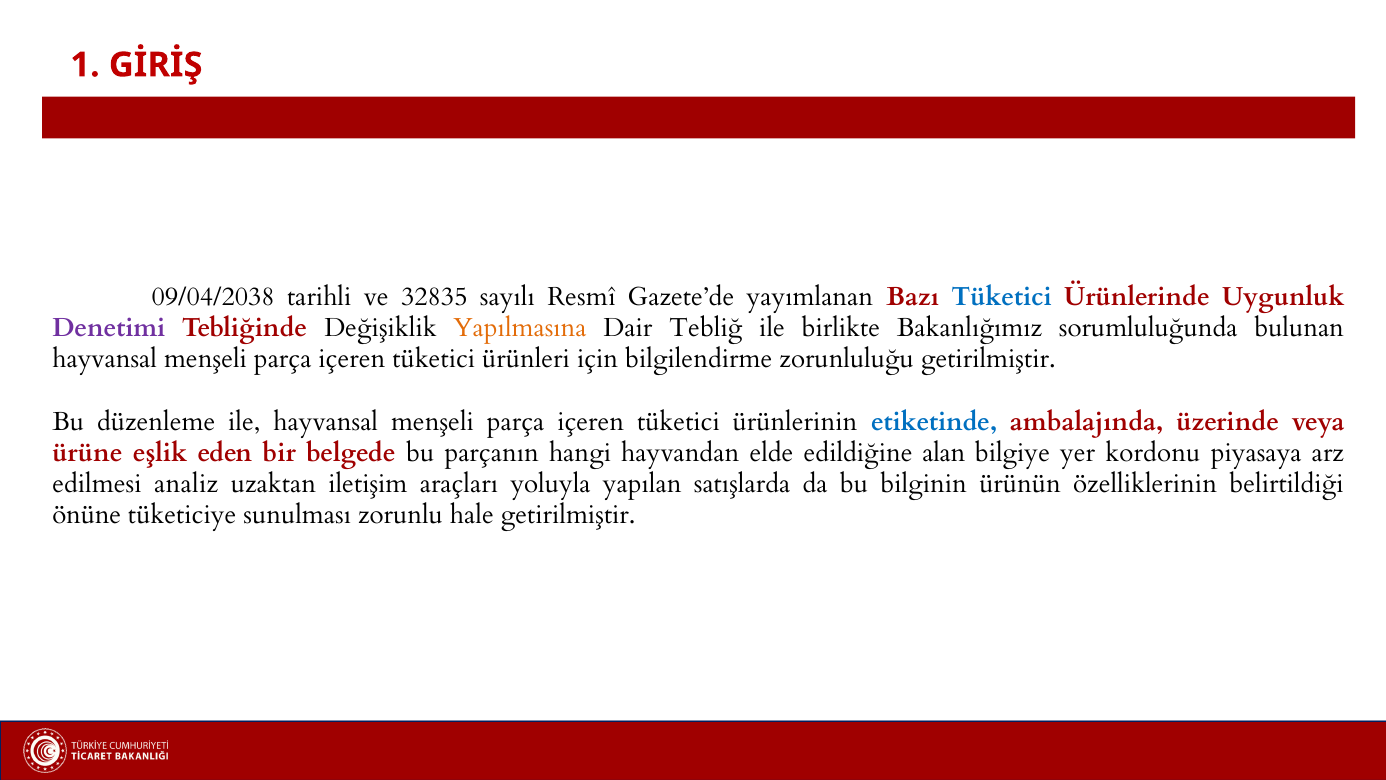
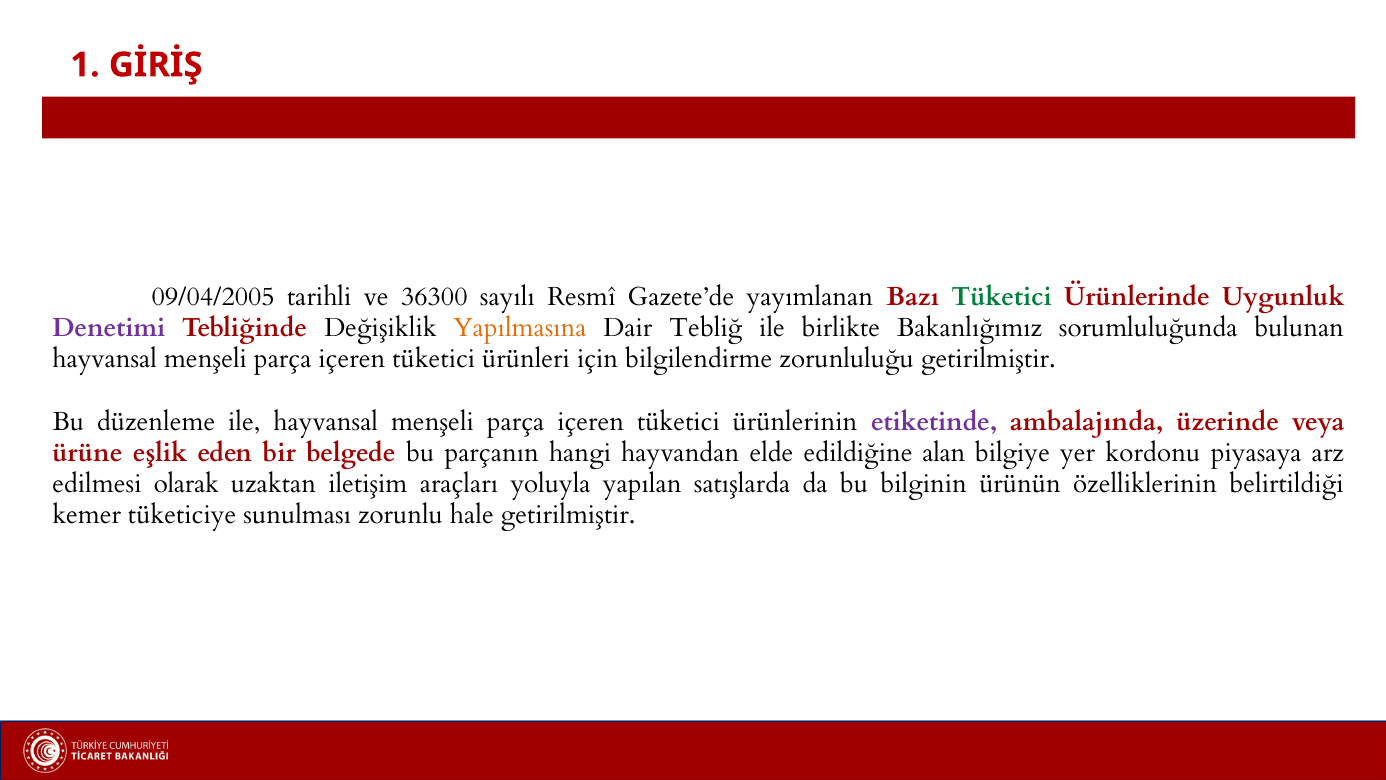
09/04/2038: 09/04/2038 -> 09/04/2005
32835: 32835 -> 36300
Tüketici at (1002, 297) colour: blue -> green
etiketinde colour: blue -> purple
analiz: analiz -> olarak
önüne: önüne -> kemer
